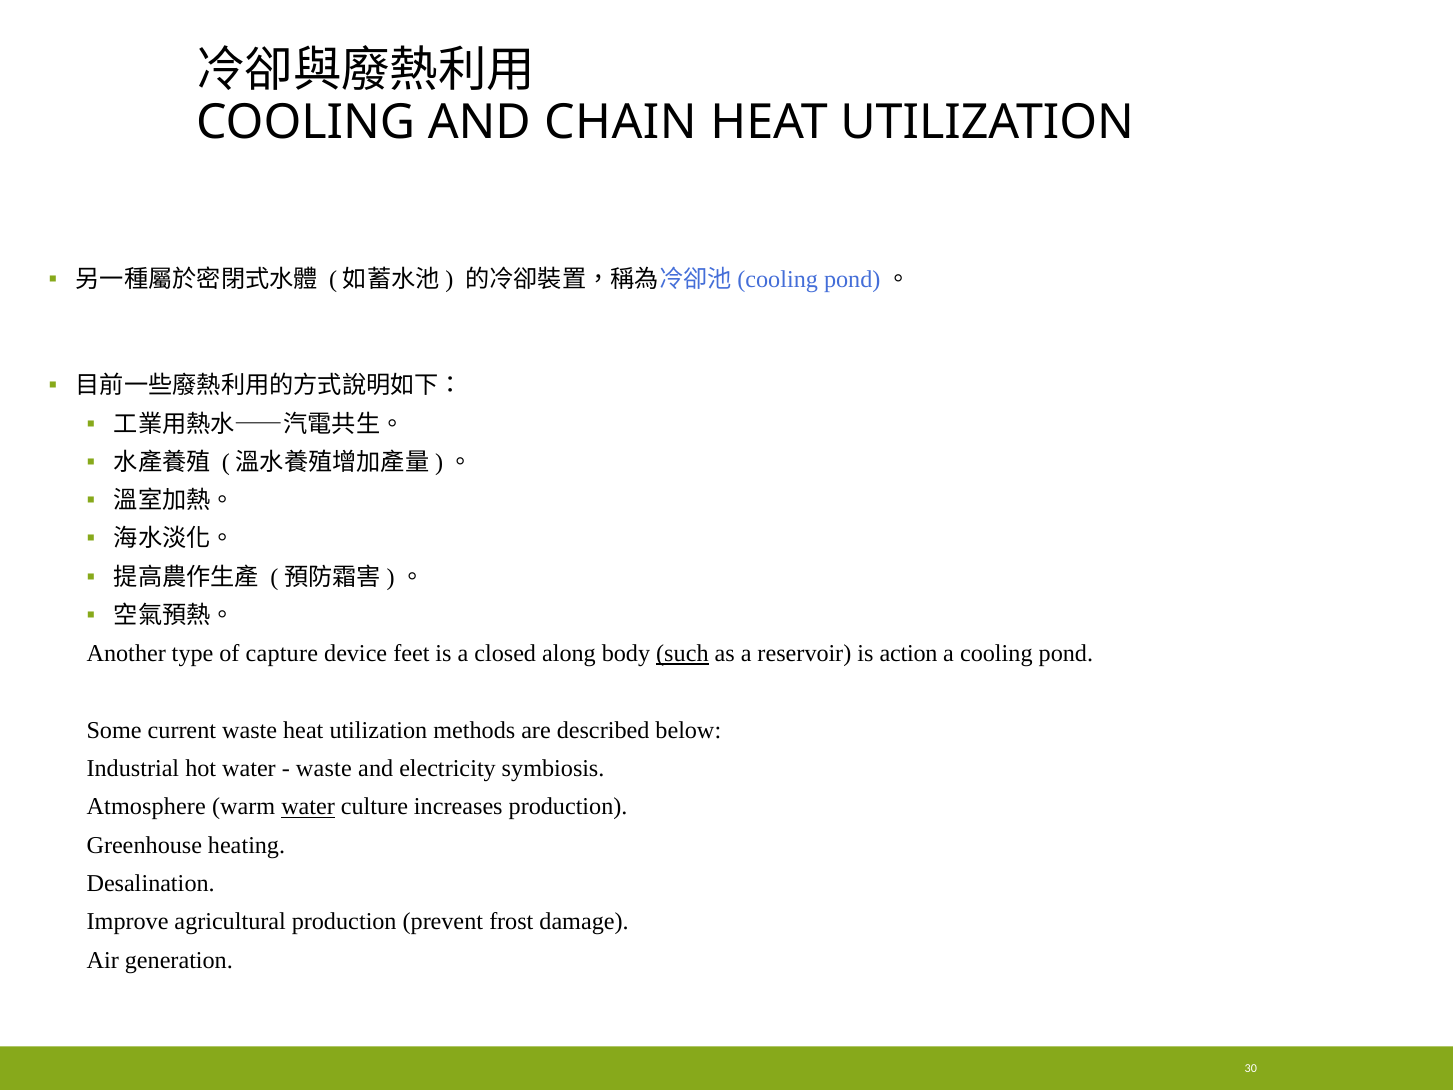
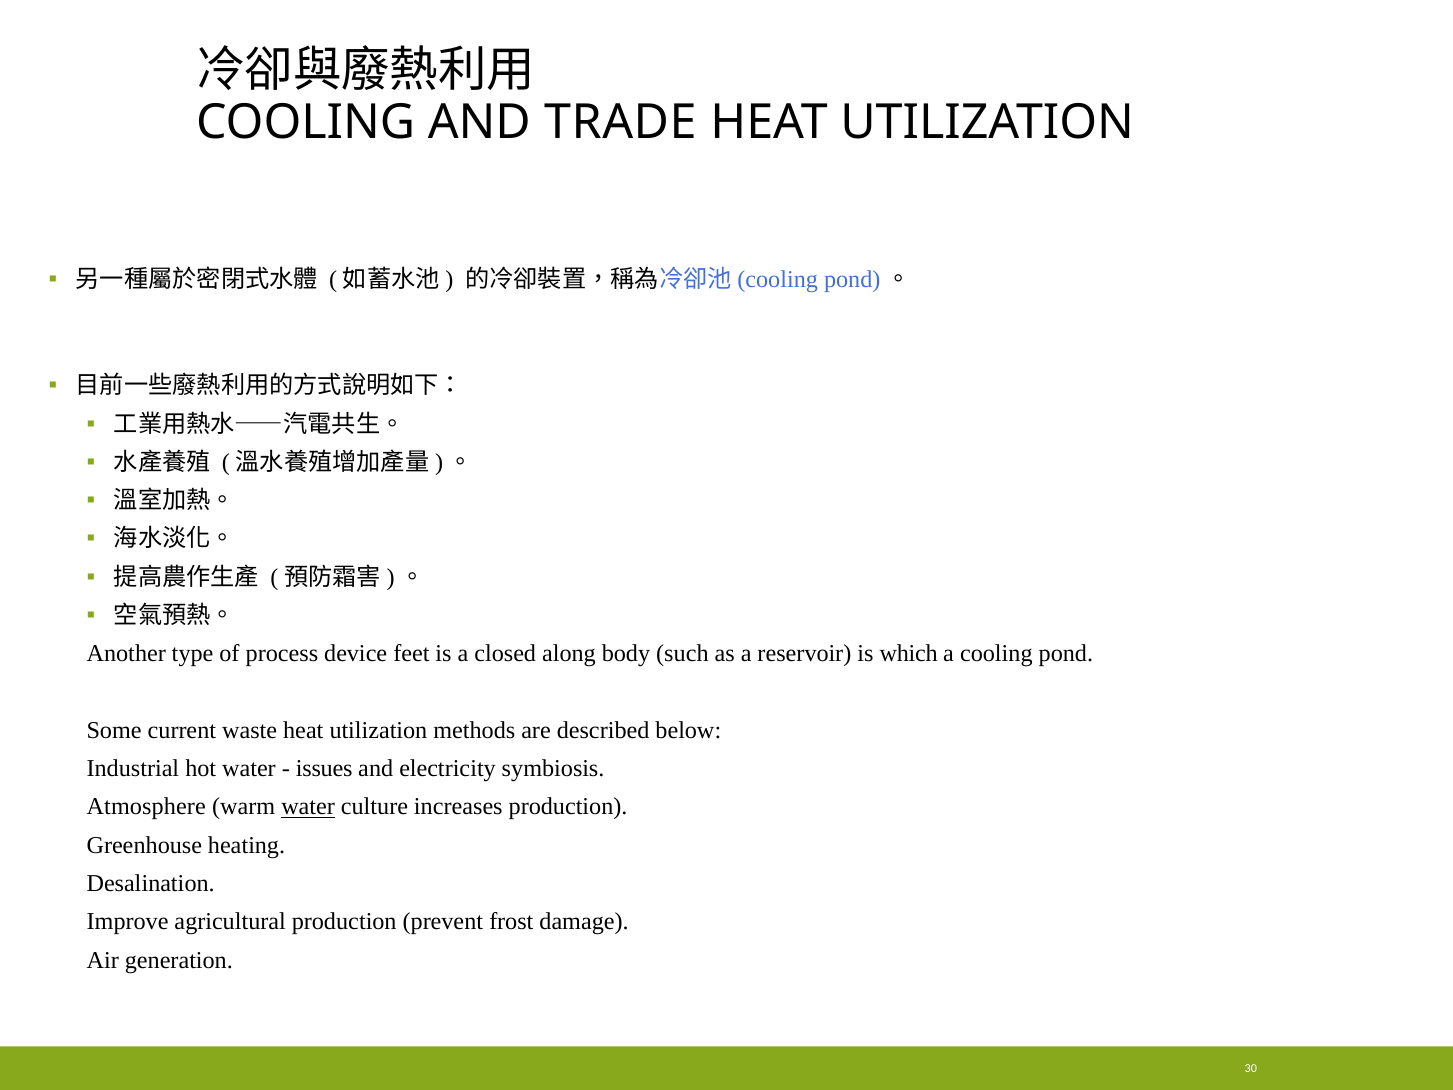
CHAIN: CHAIN -> TRADE
capture: capture -> process
such underline: present -> none
action: action -> which
waste at (324, 768): waste -> issues
